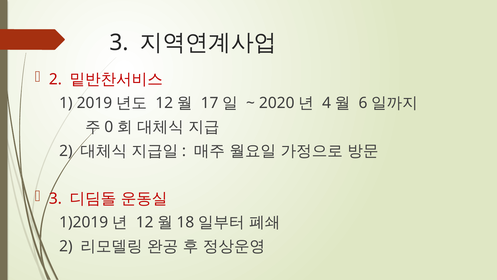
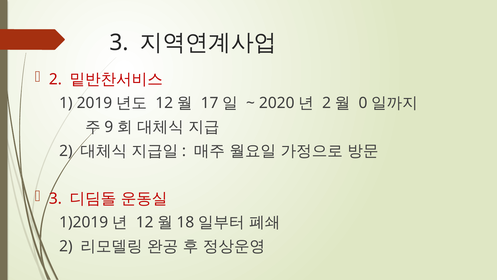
4 at (327, 103): 4 -> 2
6: 6 -> 0
0: 0 -> 9
